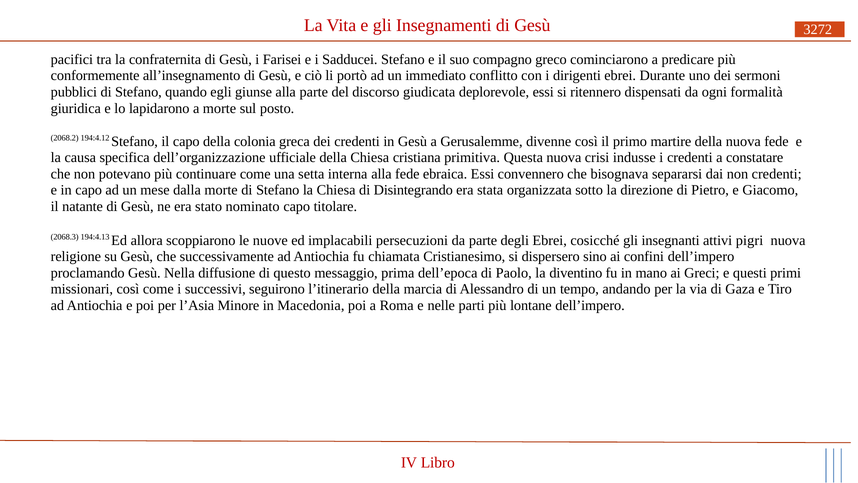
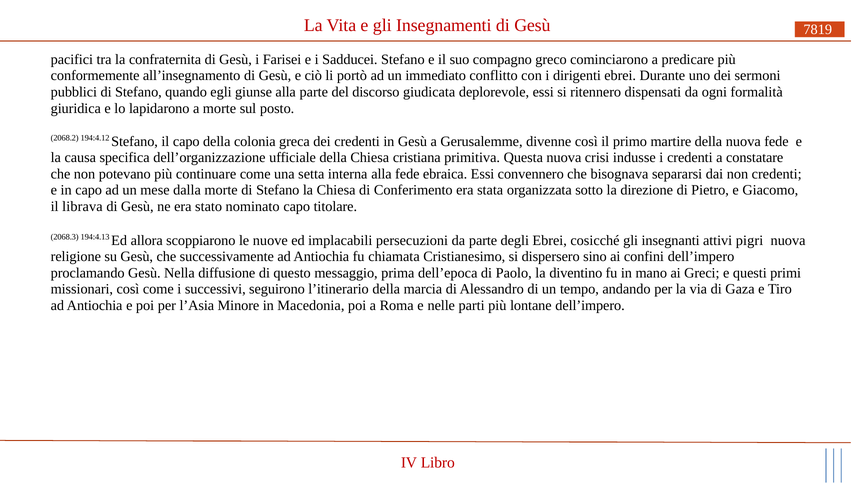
3272: 3272 -> 7819
Disintegrando: Disintegrando -> Conferimento
natante: natante -> librava
